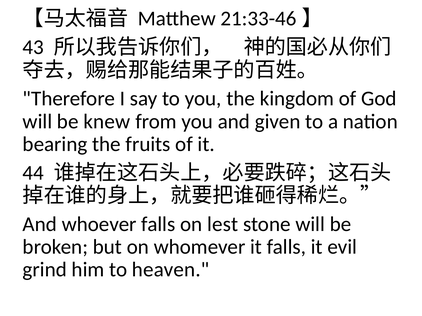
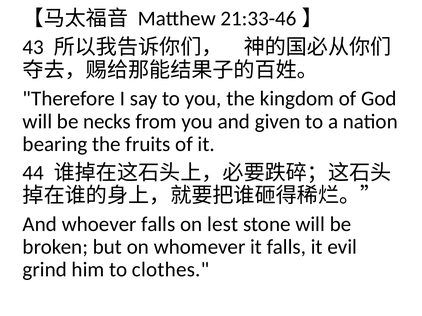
knew: knew -> necks
heaven: heaven -> clothes
